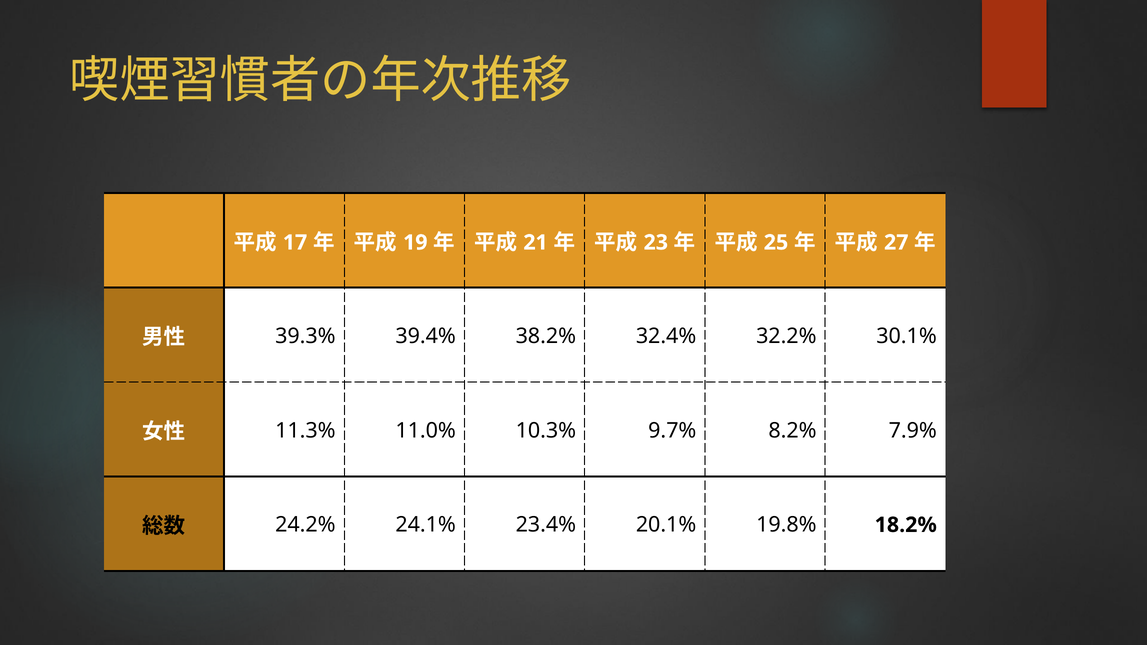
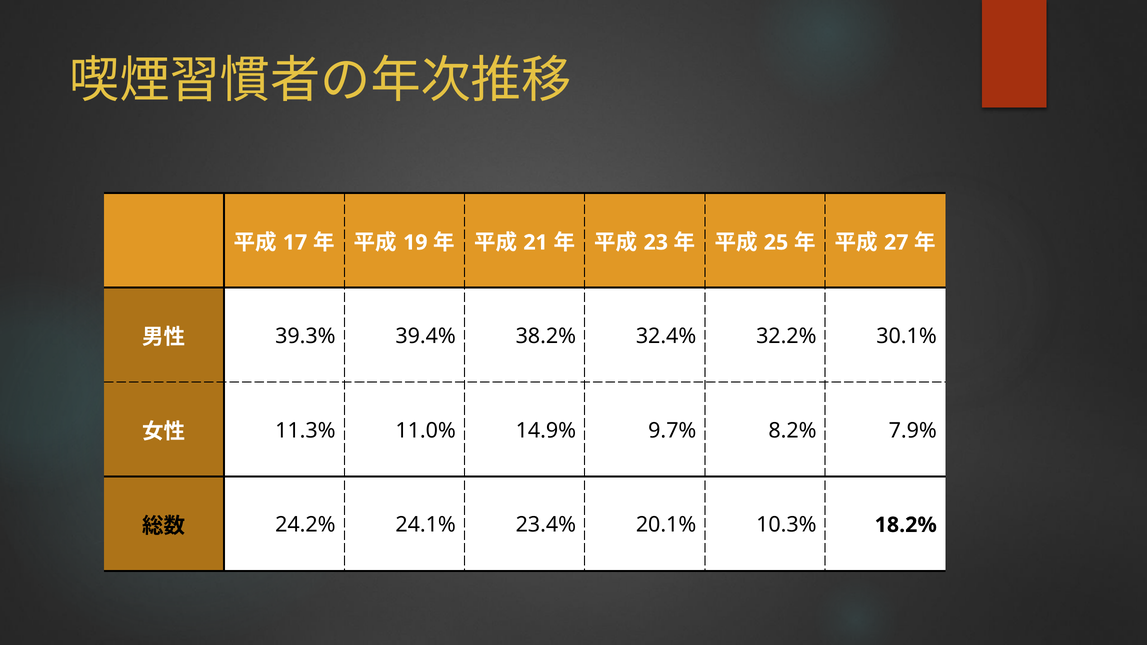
10.3%: 10.3% -> 14.9%
19.8%: 19.8% -> 10.3%
